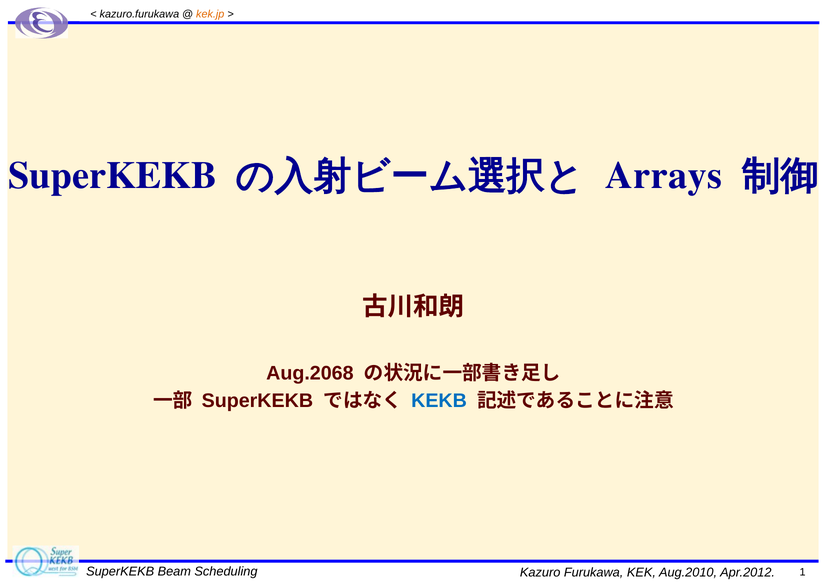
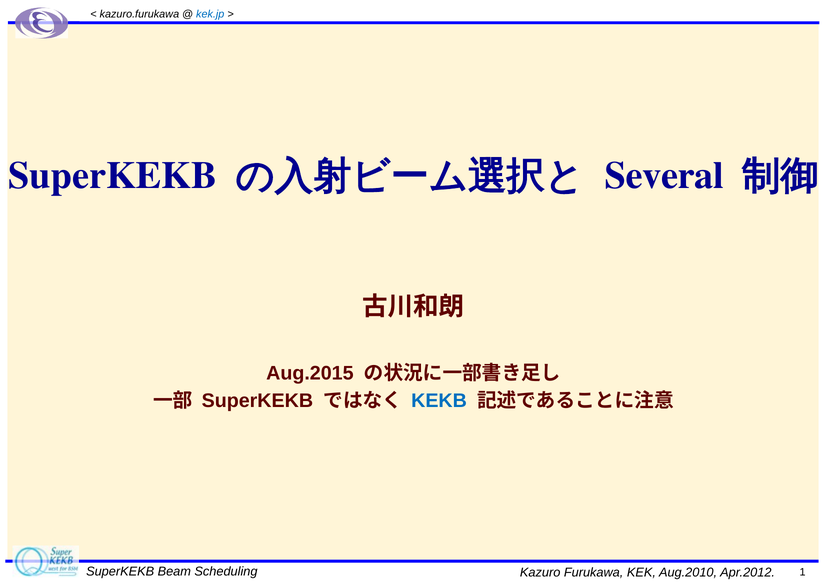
kek.jp colour: orange -> blue
Arrays: Arrays -> Several
Aug.2068: Aug.2068 -> Aug.2015
